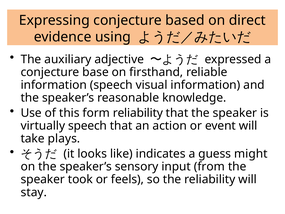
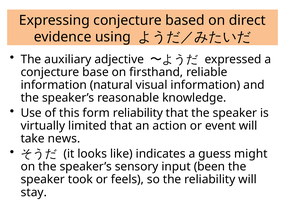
information speech: speech -> natural
virtually speech: speech -> limited
plays: plays -> news
from: from -> been
